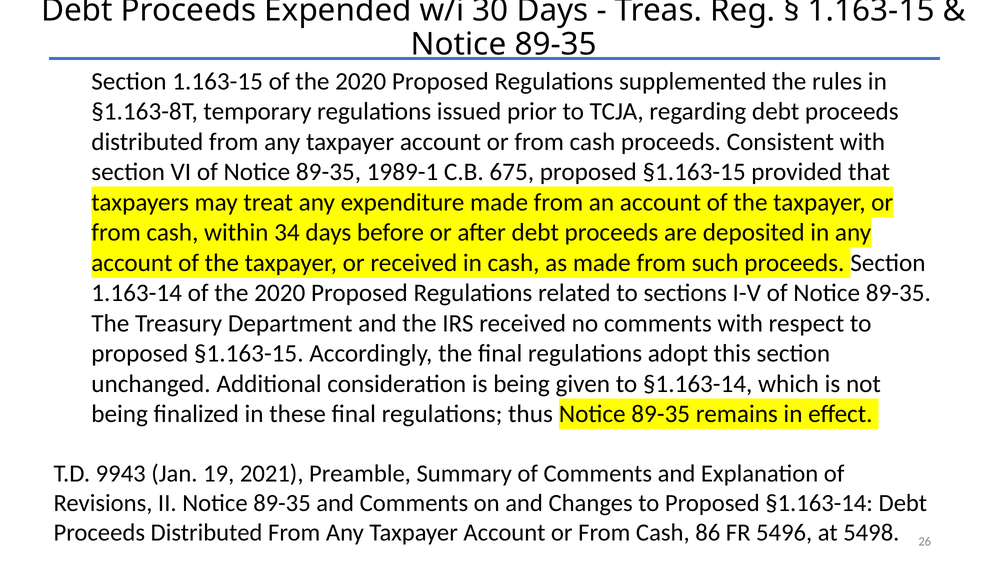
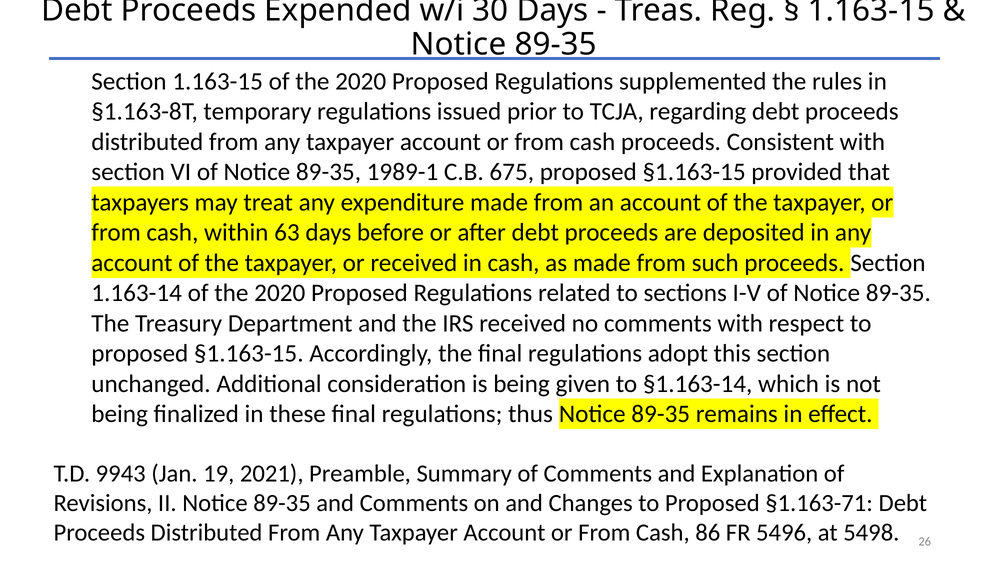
34: 34 -> 63
Proposed §1.163-14: §1.163-14 -> §1.163-71
